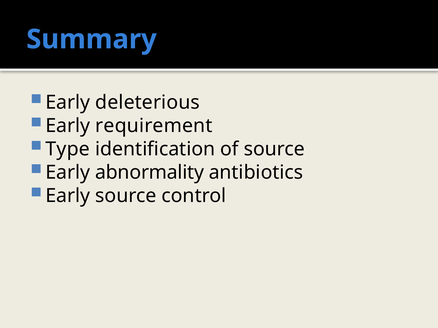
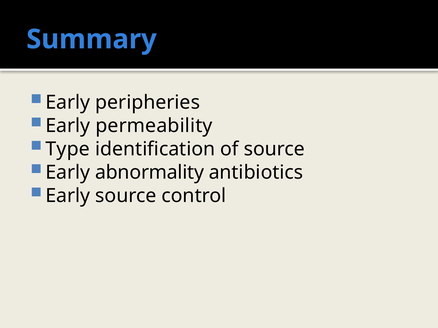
deleterious: deleterious -> peripheries
requirement: requirement -> permeability
